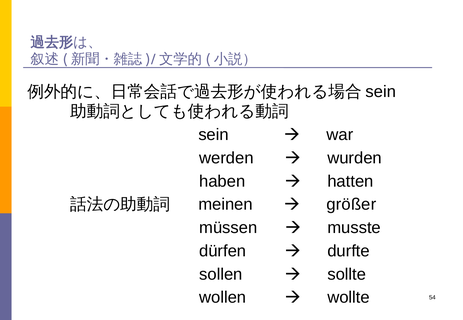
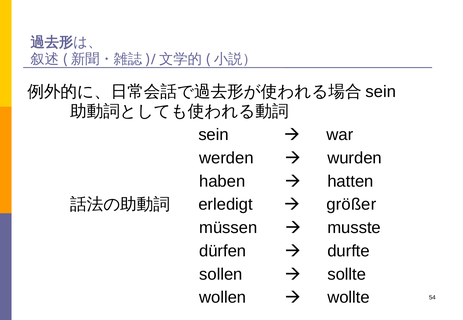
meinen: meinen -> erledigt
